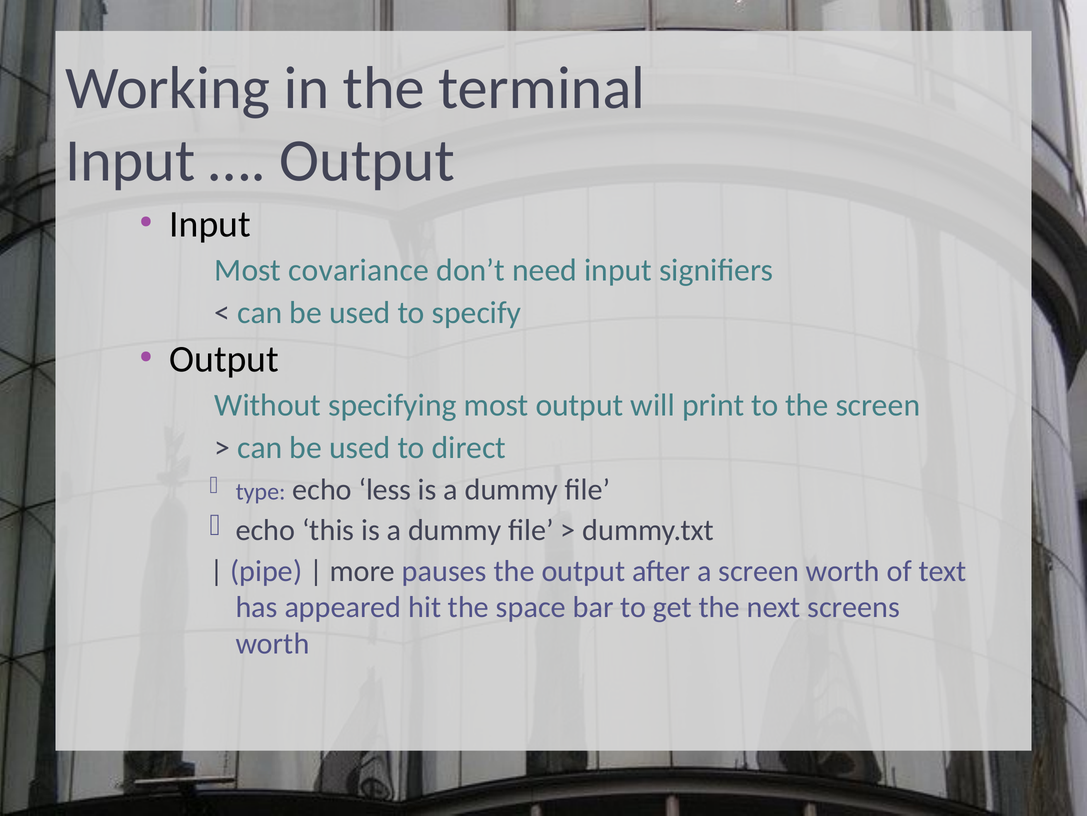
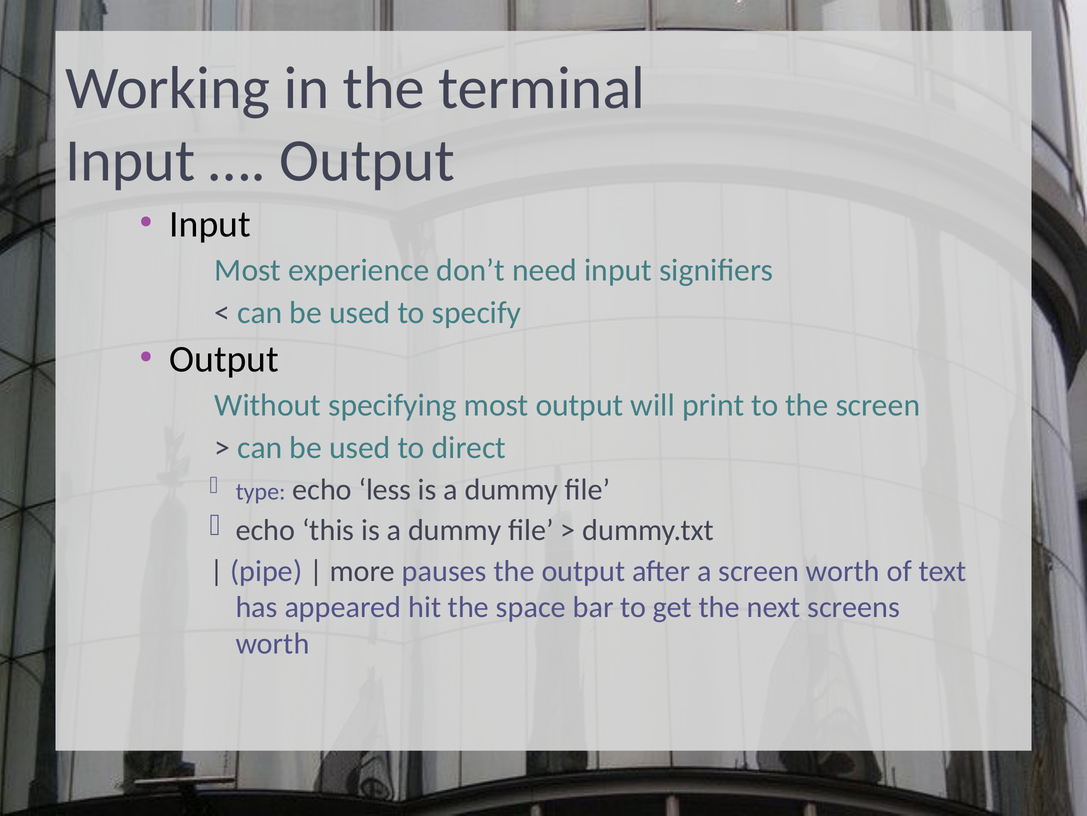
covariance: covariance -> experience
